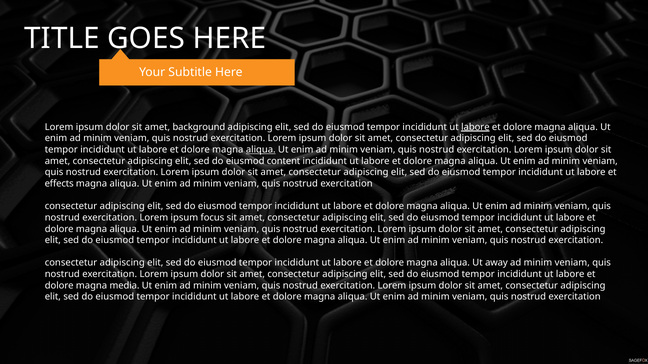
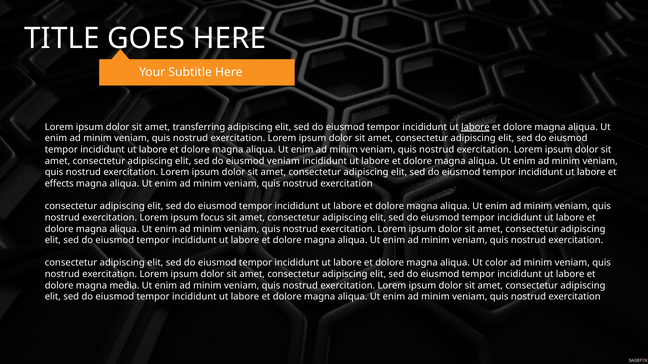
background: background -> transferring
aliqua at (261, 150) underline: present -> none
eiusmod content: content -> veniam
away: away -> color
